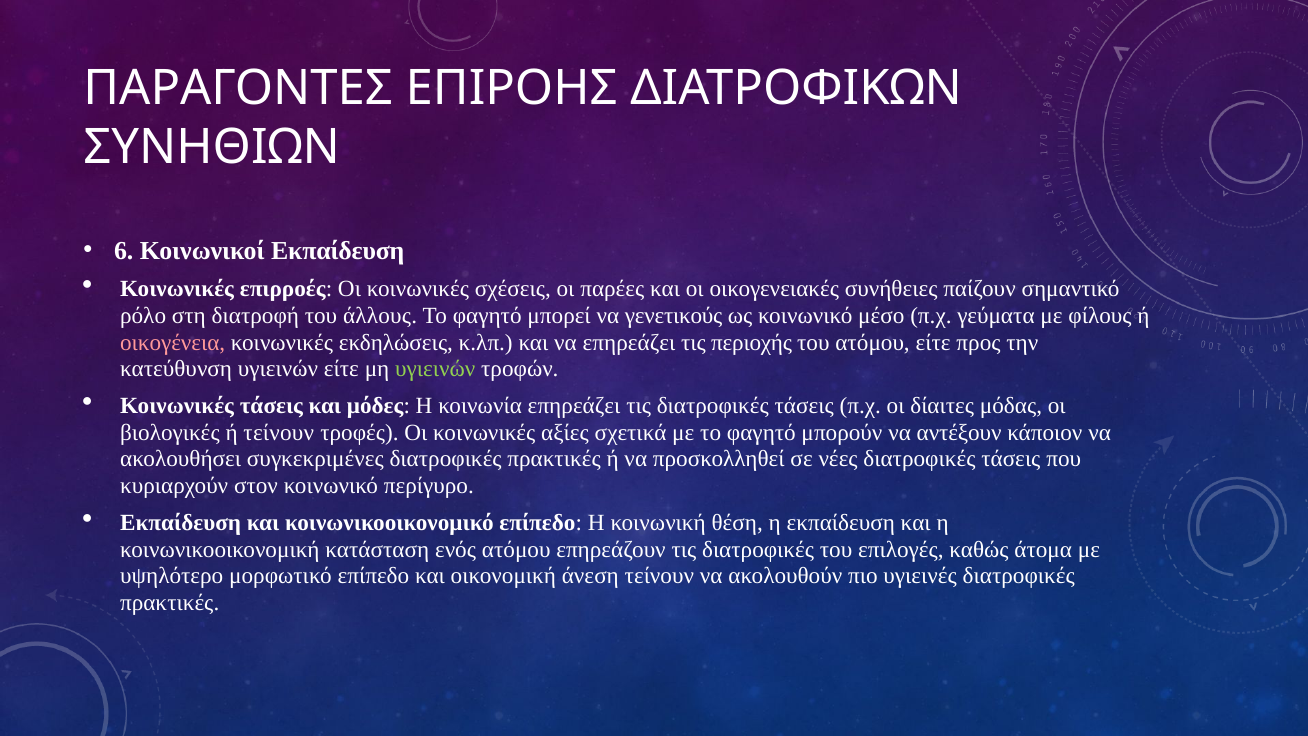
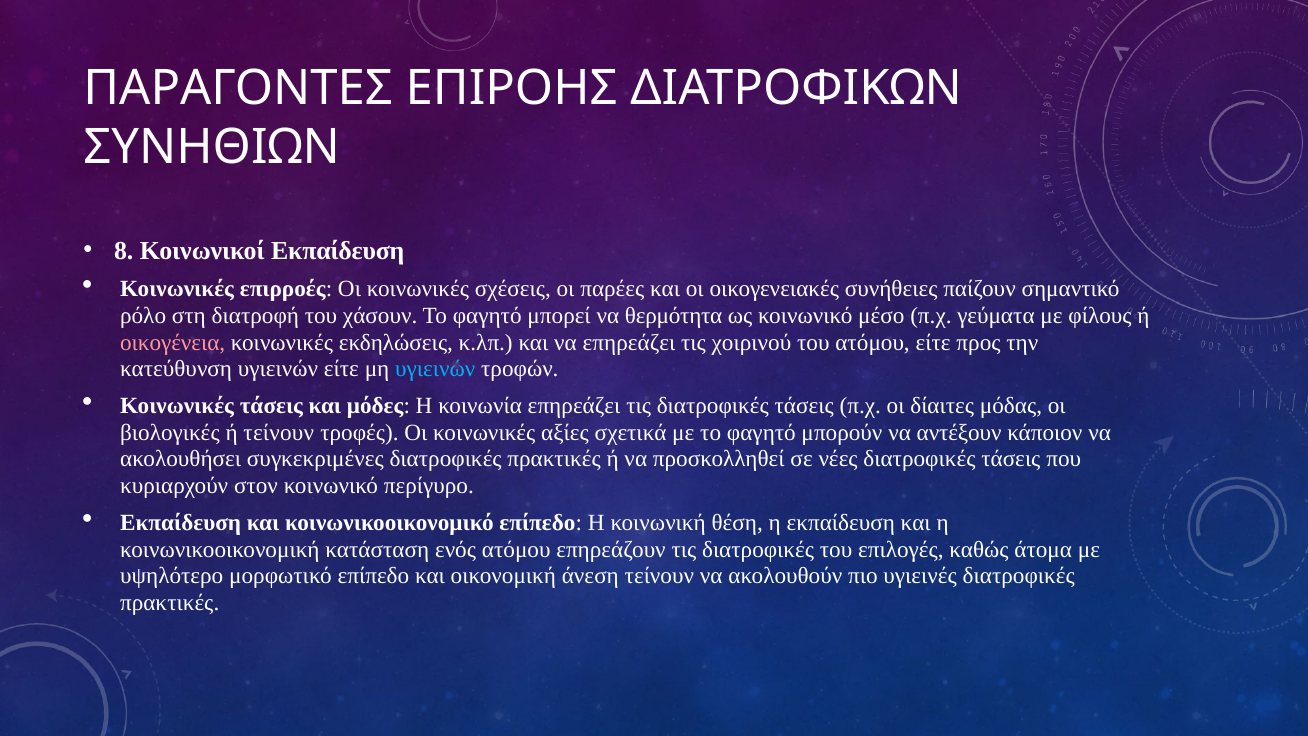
6: 6 -> 8
άλλους: άλλους -> χάσουν
γενετικούς: γενετικούς -> θερμότητα
περιοχής: περιοχής -> χοιρινού
υγιεινών at (435, 369) colour: light green -> light blue
